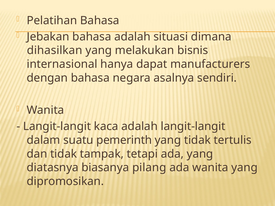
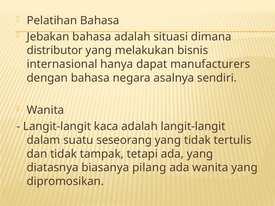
dihasilkan: dihasilkan -> distributor
pemerinth: pemerinth -> seseorang
